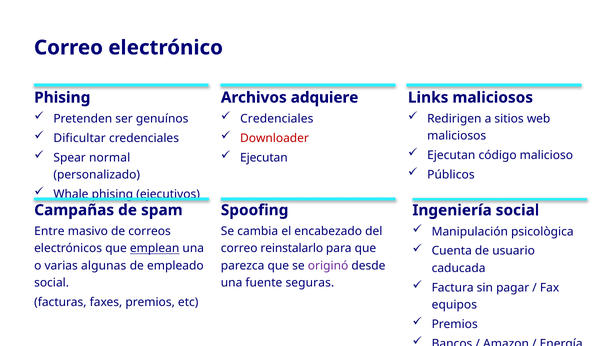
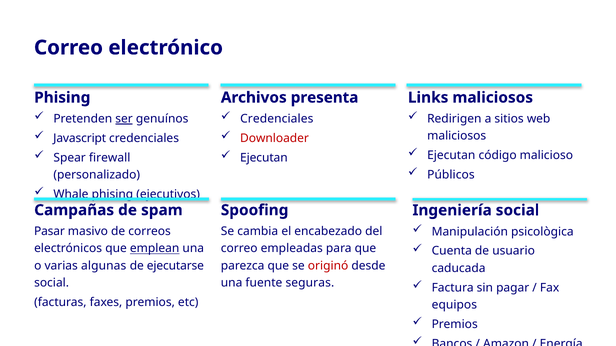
adquiere: adquiere -> presenta
ser underline: none -> present
Dificultar: Dificultar -> Javascript
normal: normal -> firewall
Entre: Entre -> Pasar
reinstalarlo: reinstalarlo -> empleadas
empleado: empleado -> ejecutarse
originó colour: purple -> red
